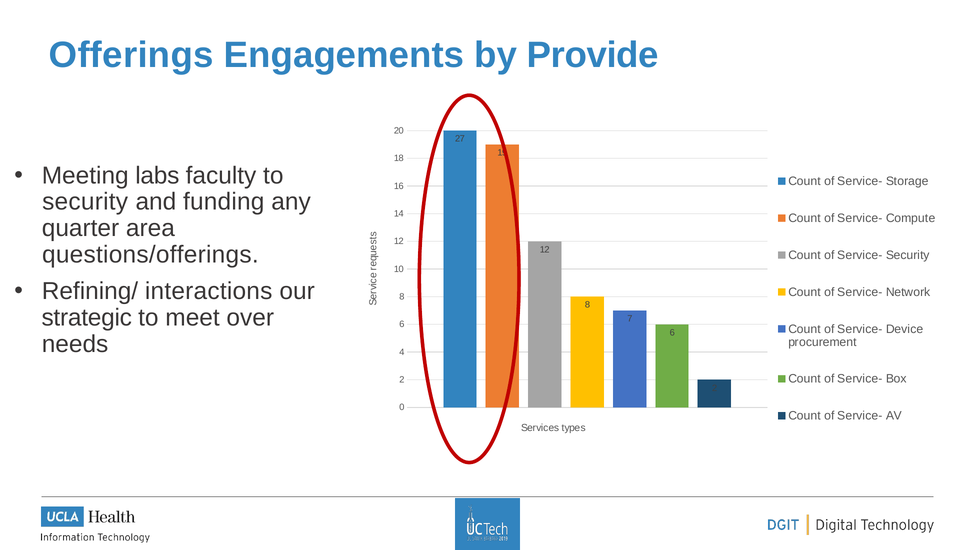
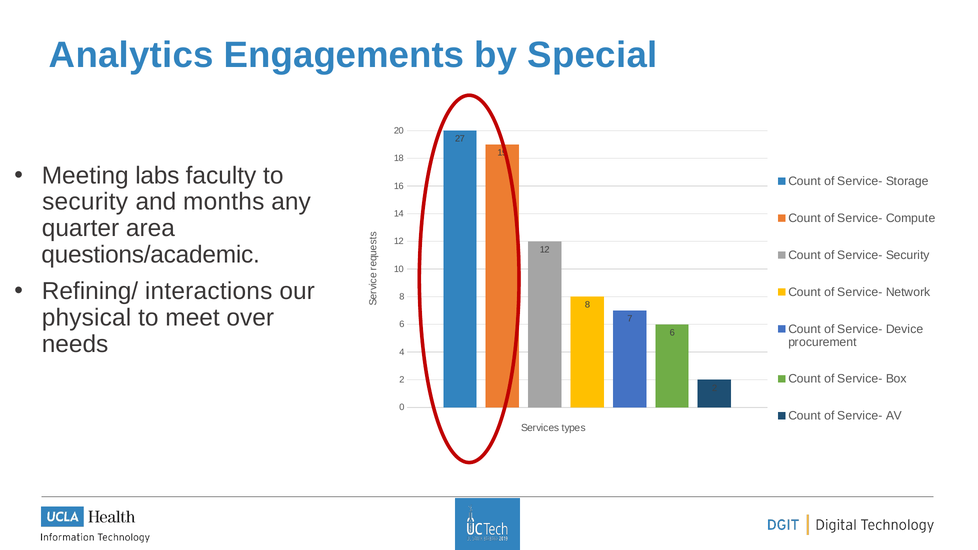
Offerings: Offerings -> Analytics
Provide: Provide -> Special
funding: funding -> months
questions/offerings: questions/offerings -> questions/academic
strategic: strategic -> physical
